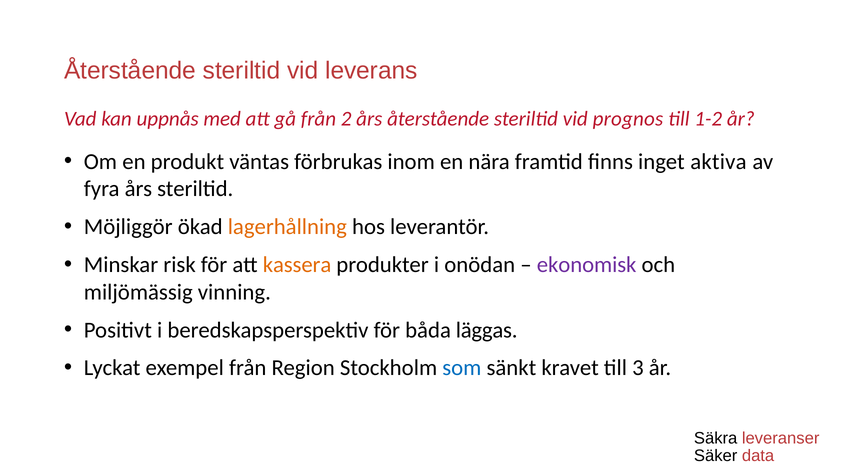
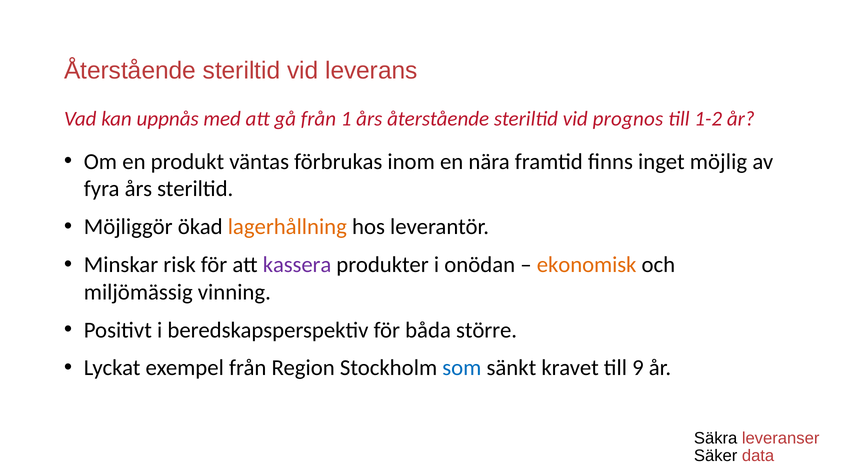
2: 2 -> 1
aktiva: aktiva -> möjlig
kassera colour: orange -> purple
ekonomisk colour: purple -> orange
läggas: läggas -> större
3: 3 -> 9
